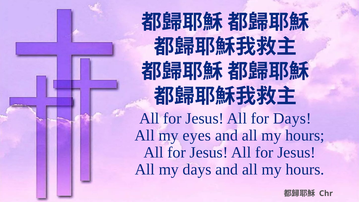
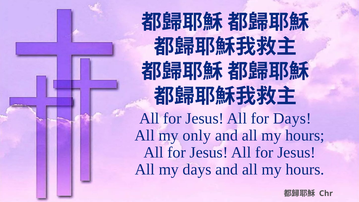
eyes: eyes -> only
